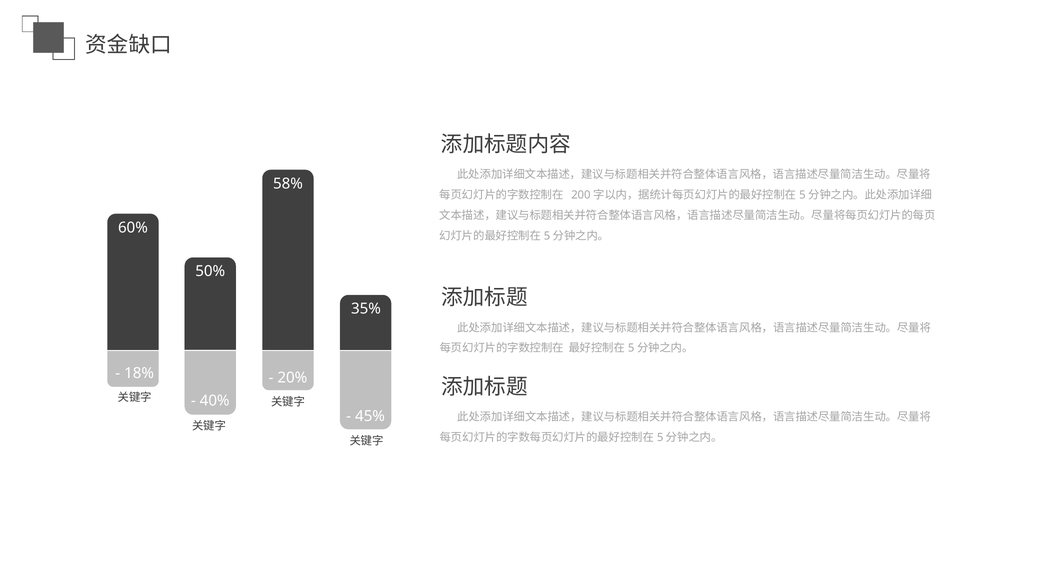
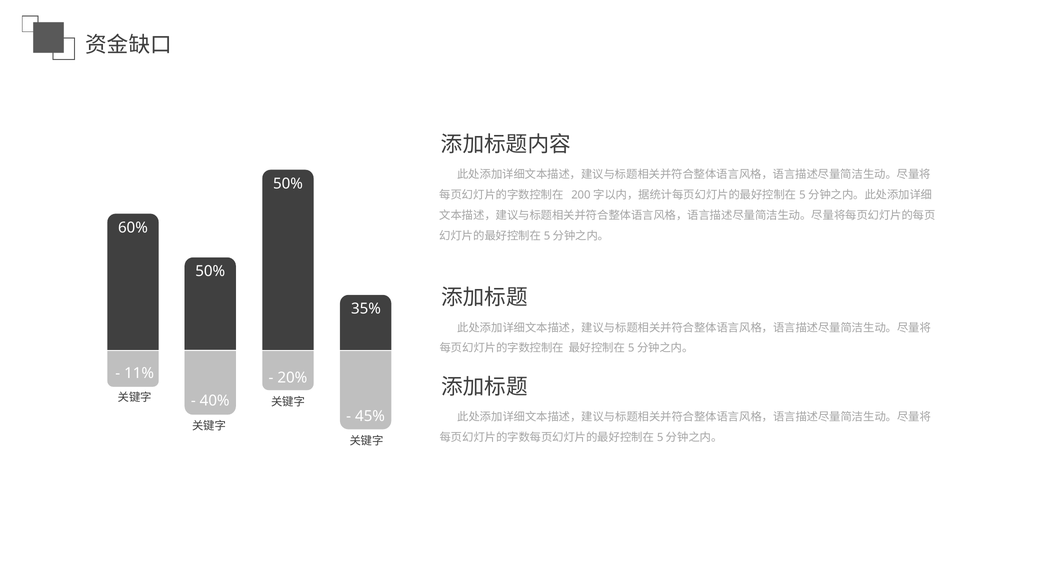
58% at (288, 184): 58% -> 50%
18%: 18% -> 11%
